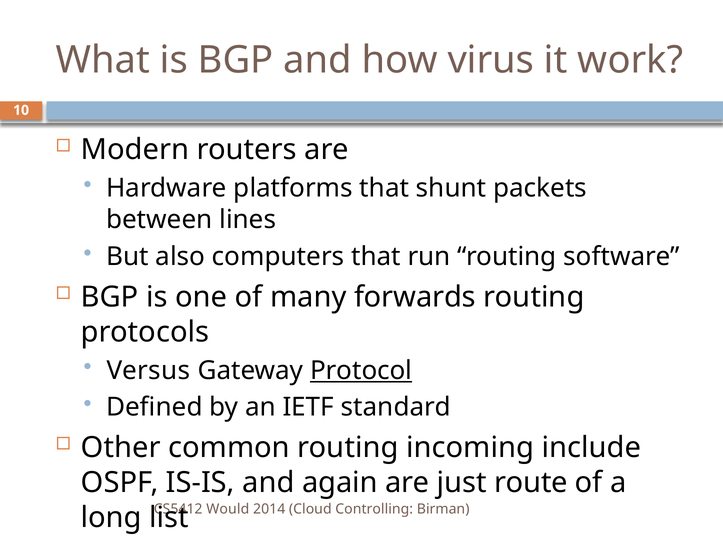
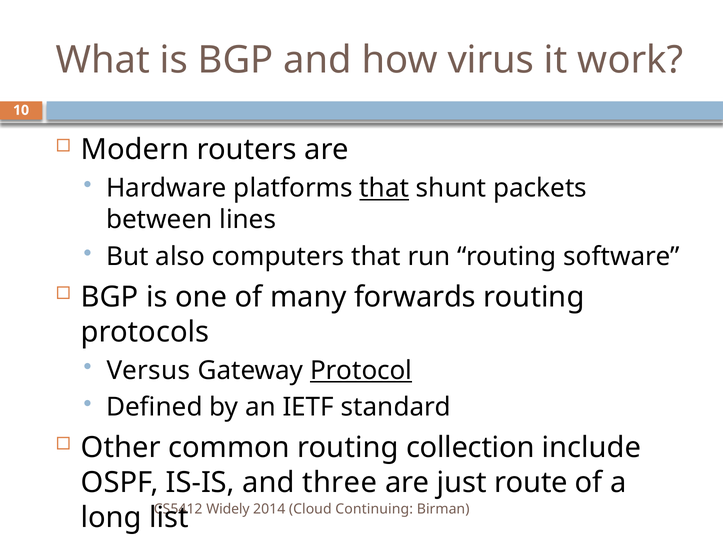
that at (384, 188) underline: none -> present
incoming: incoming -> collection
again: again -> three
Would: Would -> Widely
Controlling: Controlling -> Continuing
